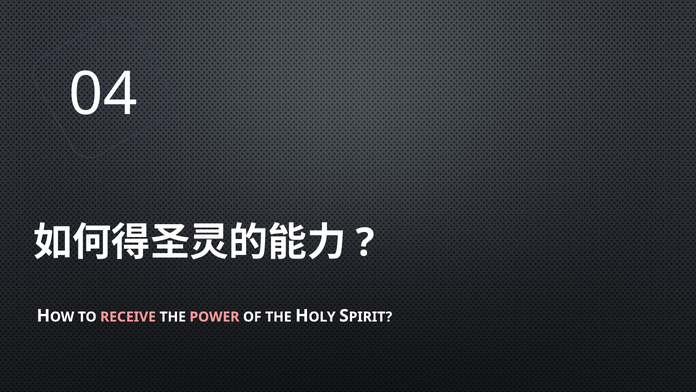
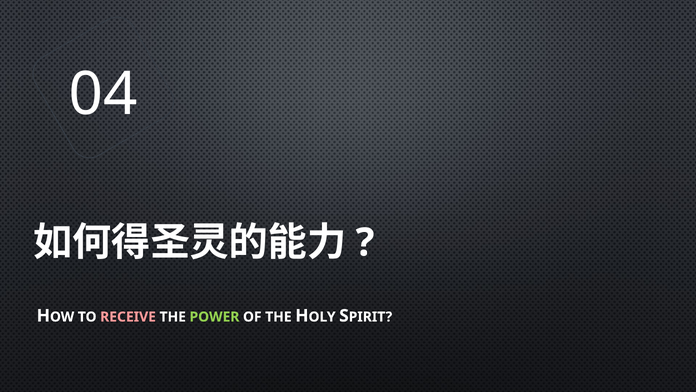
POWER colour: pink -> light green
